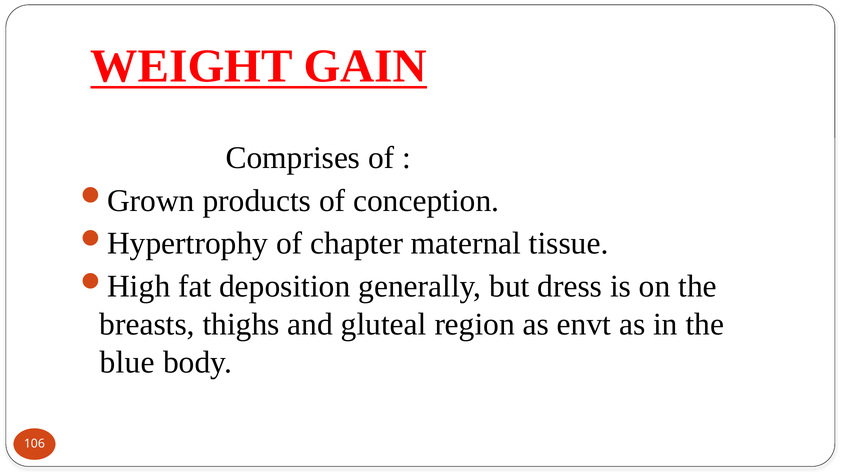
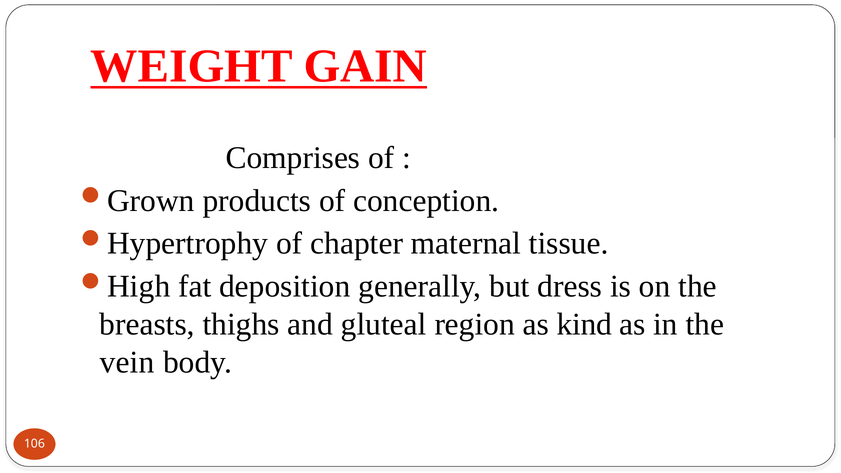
envt: envt -> kind
blue: blue -> vein
